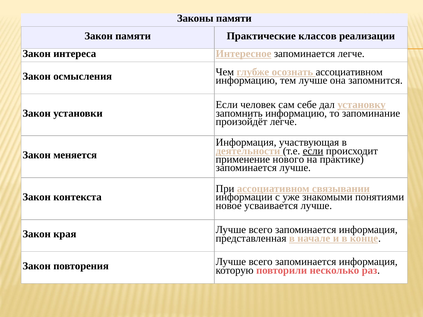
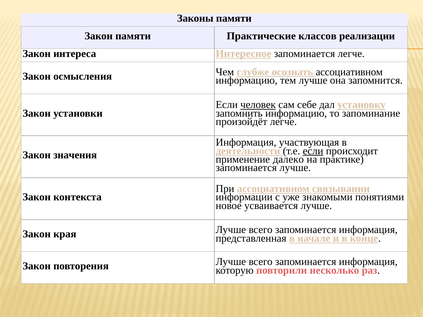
человек underline: none -> present
меняется: меняется -> значения
нового: нового -> далеко
